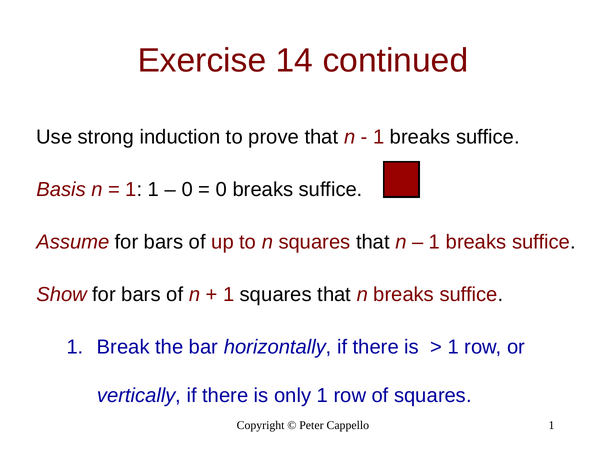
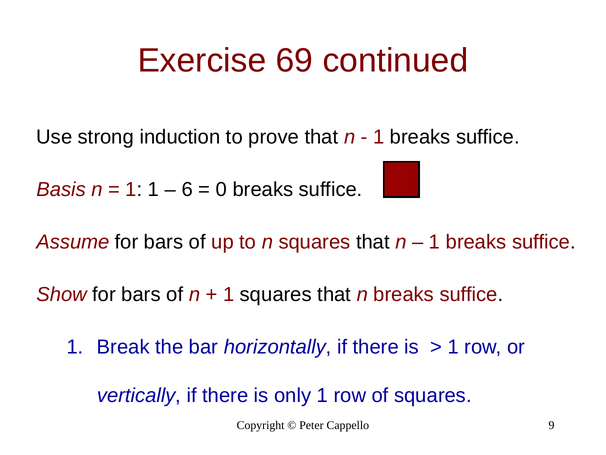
14: 14 -> 69
0 at (187, 189): 0 -> 6
Cappello 1: 1 -> 9
